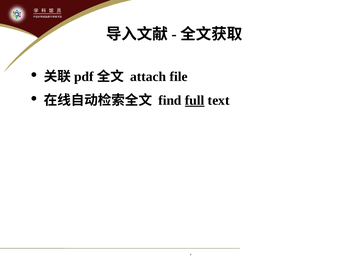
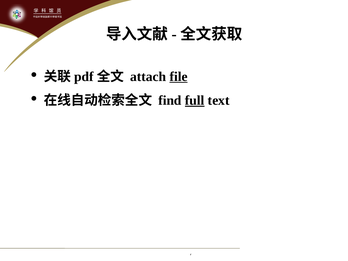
file underline: none -> present
